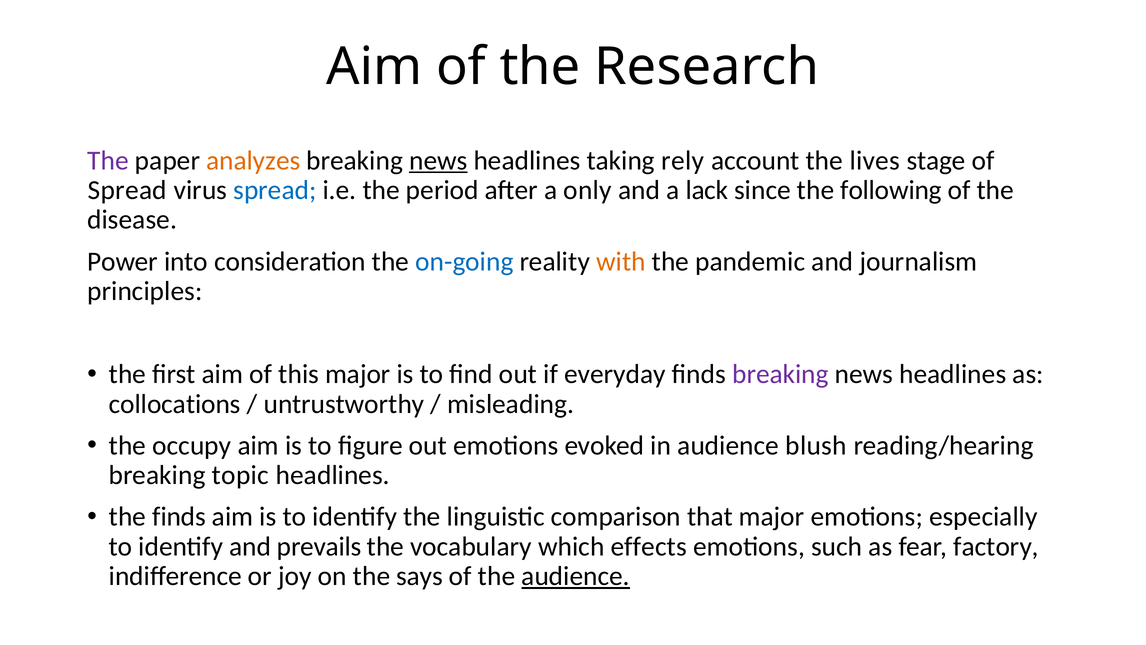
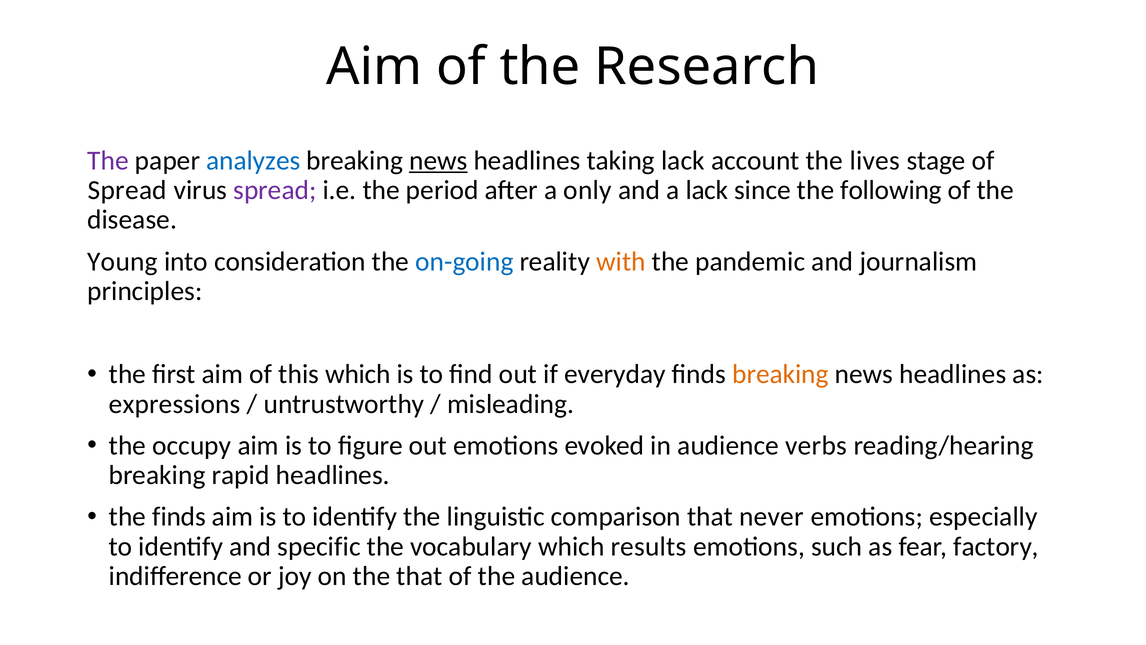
analyzes colour: orange -> blue
taking rely: rely -> lack
spread at (275, 190) colour: blue -> purple
Power: Power -> Young
this major: major -> which
breaking at (780, 374) colour: purple -> orange
collocations: collocations -> expressions
blush: blush -> verbs
topic: topic -> rapid
that major: major -> never
prevails: prevails -> specific
effects: effects -> results
the says: says -> that
audience at (576, 576) underline: present -> none
